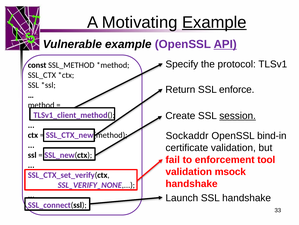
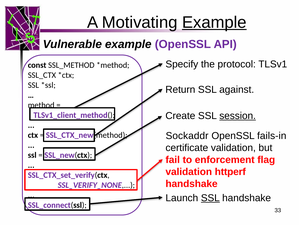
API underline: present -> none
enforce: enforce -> against
bind-in: bind-in -> fails-in
tool: tool -> flag
msock: msock -> httperf
SSL at (210, 197) underline: none -> present
